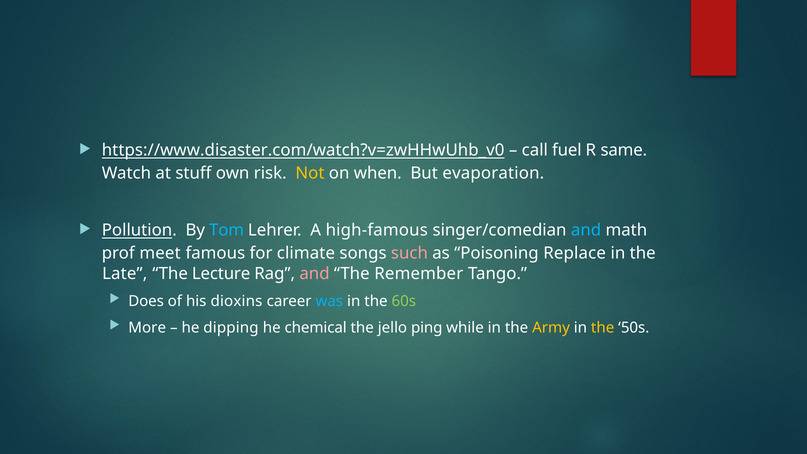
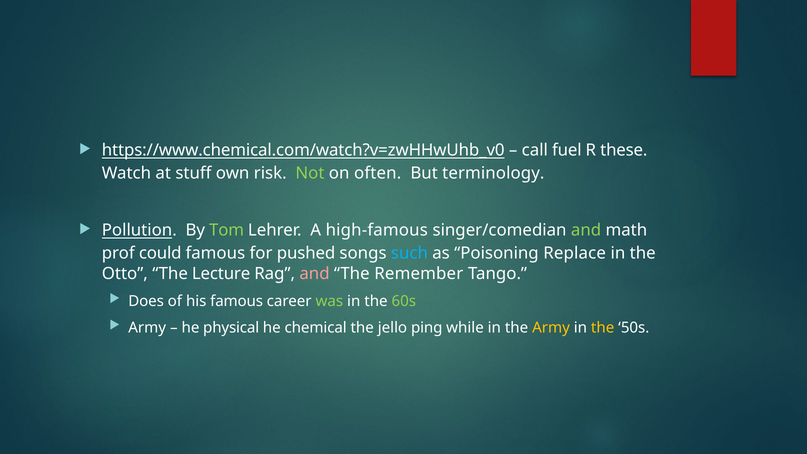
https://www.disaster.com/watch?v=zwHHwUhb_v0: https://www.disaster.com/watch?v=zwHHwUhb_v0 -> https://www.chemical.com/watch?v=zwHHwUhb_v0
same: same -> these
Not colour: yellow -> light green
when: when -> often
evaporation: evaporation -> terminology
Tom colour: light blue -> light green
and at (586, 230) colour: light blue -> light green
meet: meet -> could
climate: climate -> pushed
such colour: pink -> light blue
Late: Late -> Otto
his dioxins: dioxins -> famous
was colour: light blue -> light green
More at (147, 328): More -> Army
dipping: dipping -> physical
